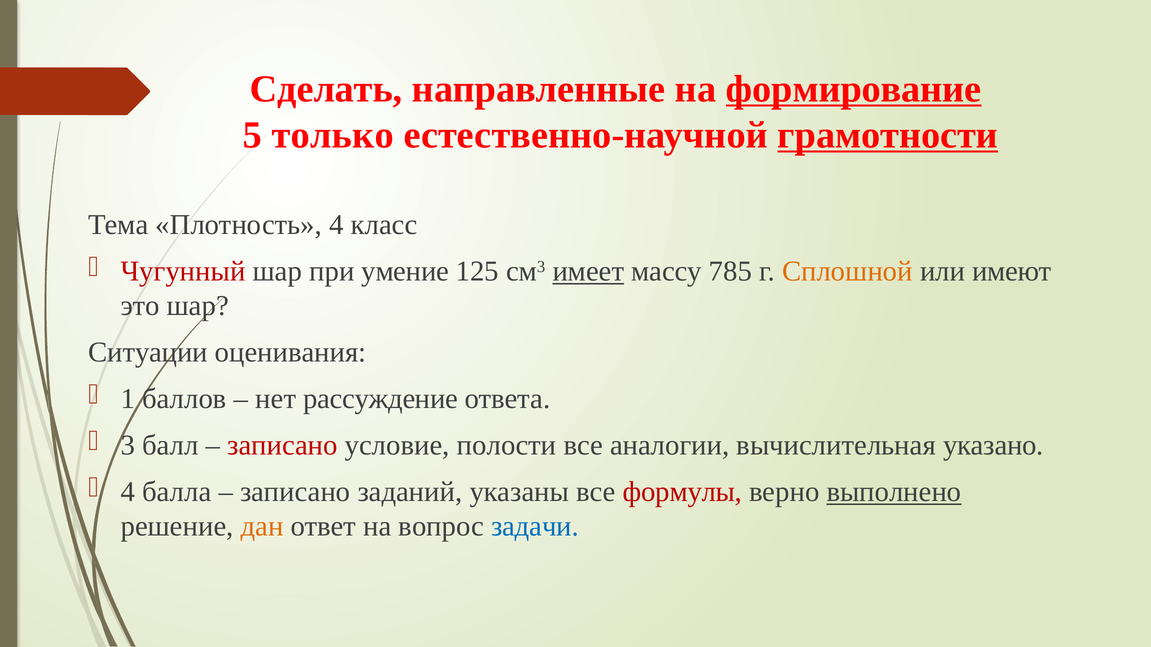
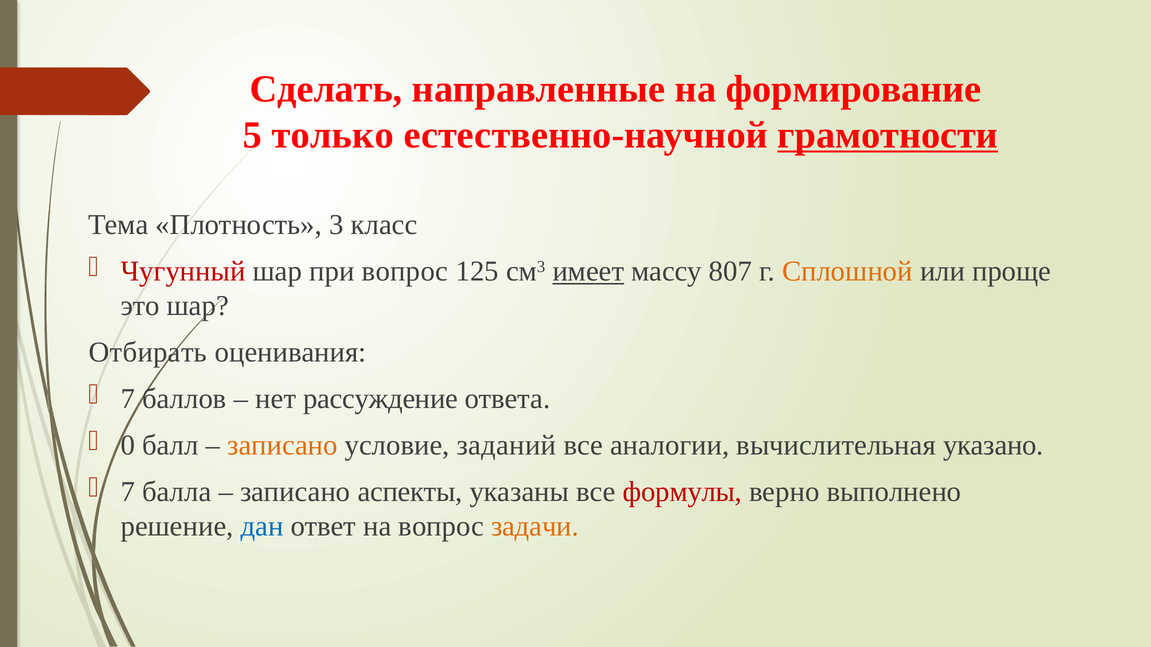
формирование underline: present -> none
Плотность 4: 4 -> 3
при умение: умение -> вопрос
785: 785 -> 807
имеют: имеют -> проще
Ситуации: Ситуации -> Отбирать
1 at (128, 399): 1 -> 7
3: 3 -> 0
записано at (283, 446) colour: red -> orange
полости: полости -> заданий
4 at (128, 492): 4 -> 7
заданий: заданий -> аспекты
выполнено underline: present -> none
дан colour: orange -> blue
задачи colour: blue -> orange
